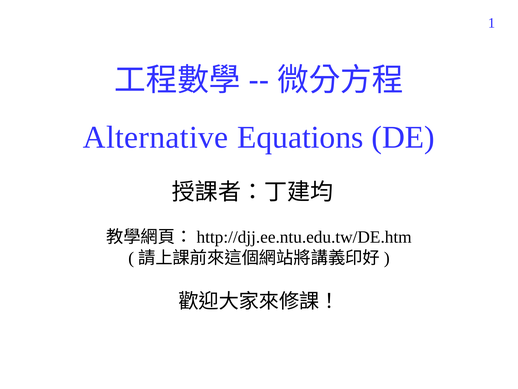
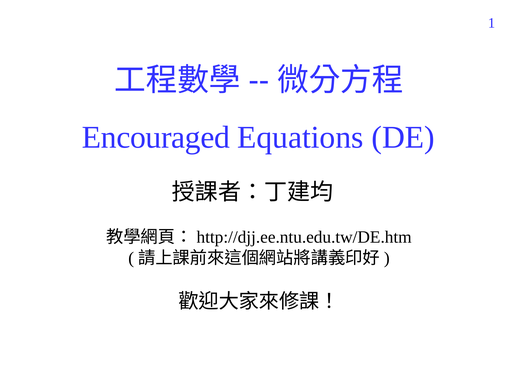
Alternative: Alternative -> Encouraged
